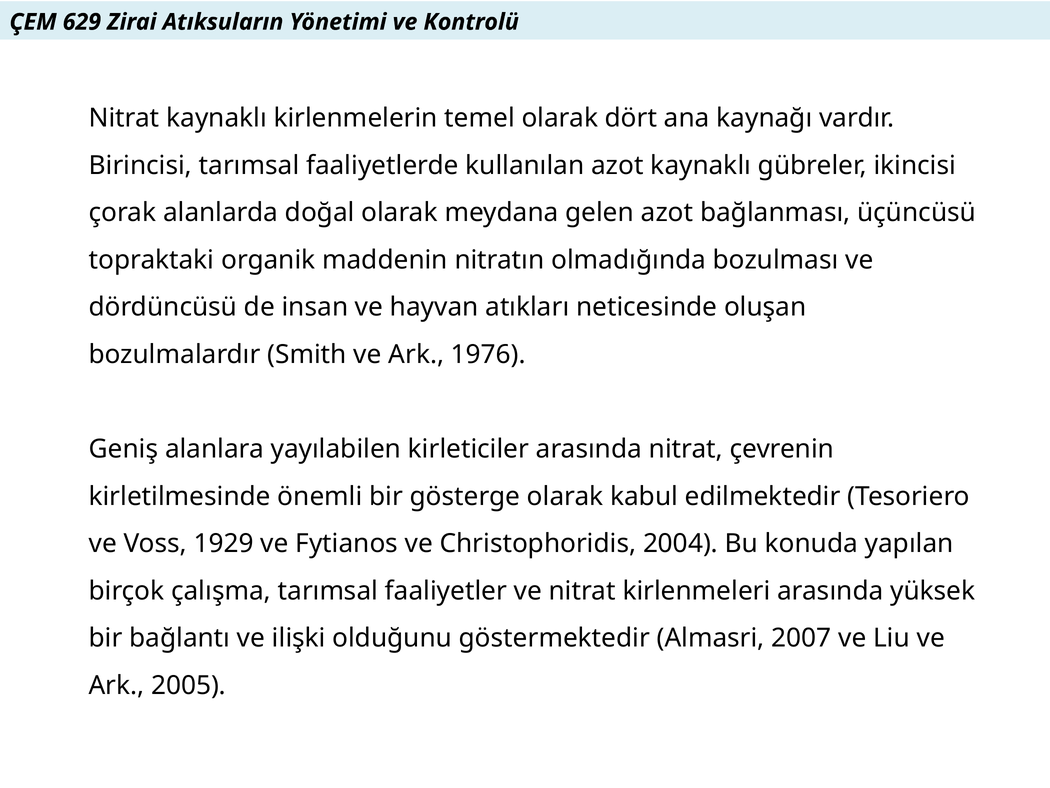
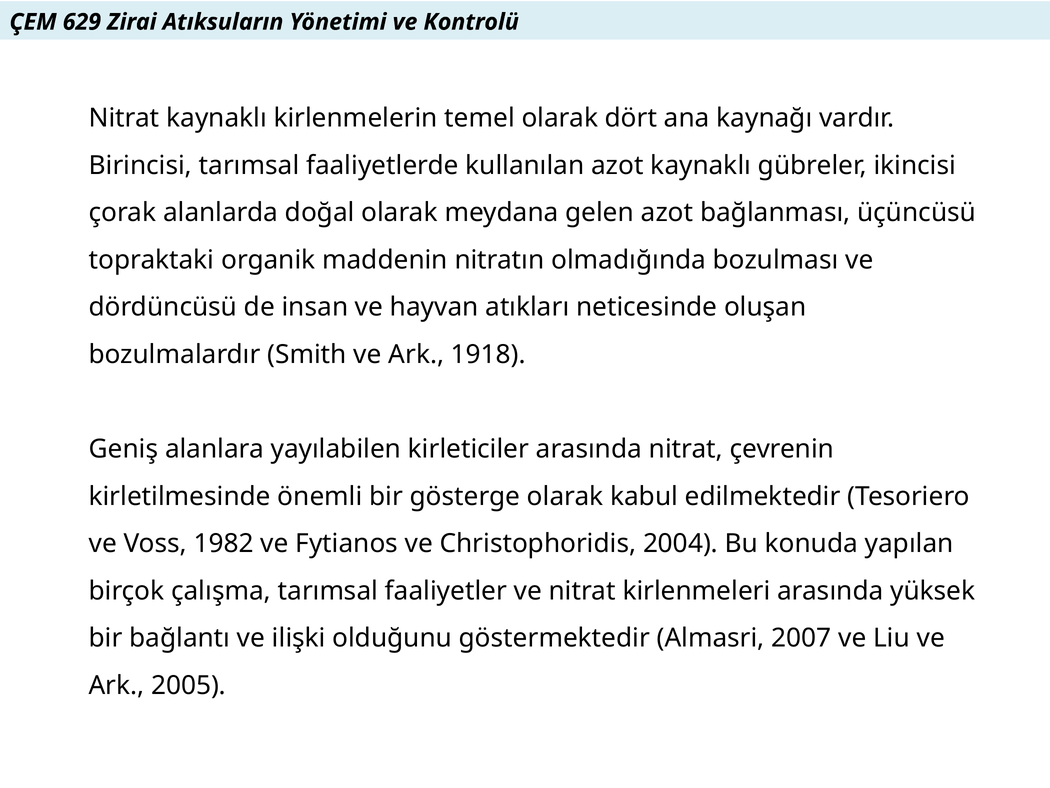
1976: 1976 -> 1918
1929: 1929 -> 1982
